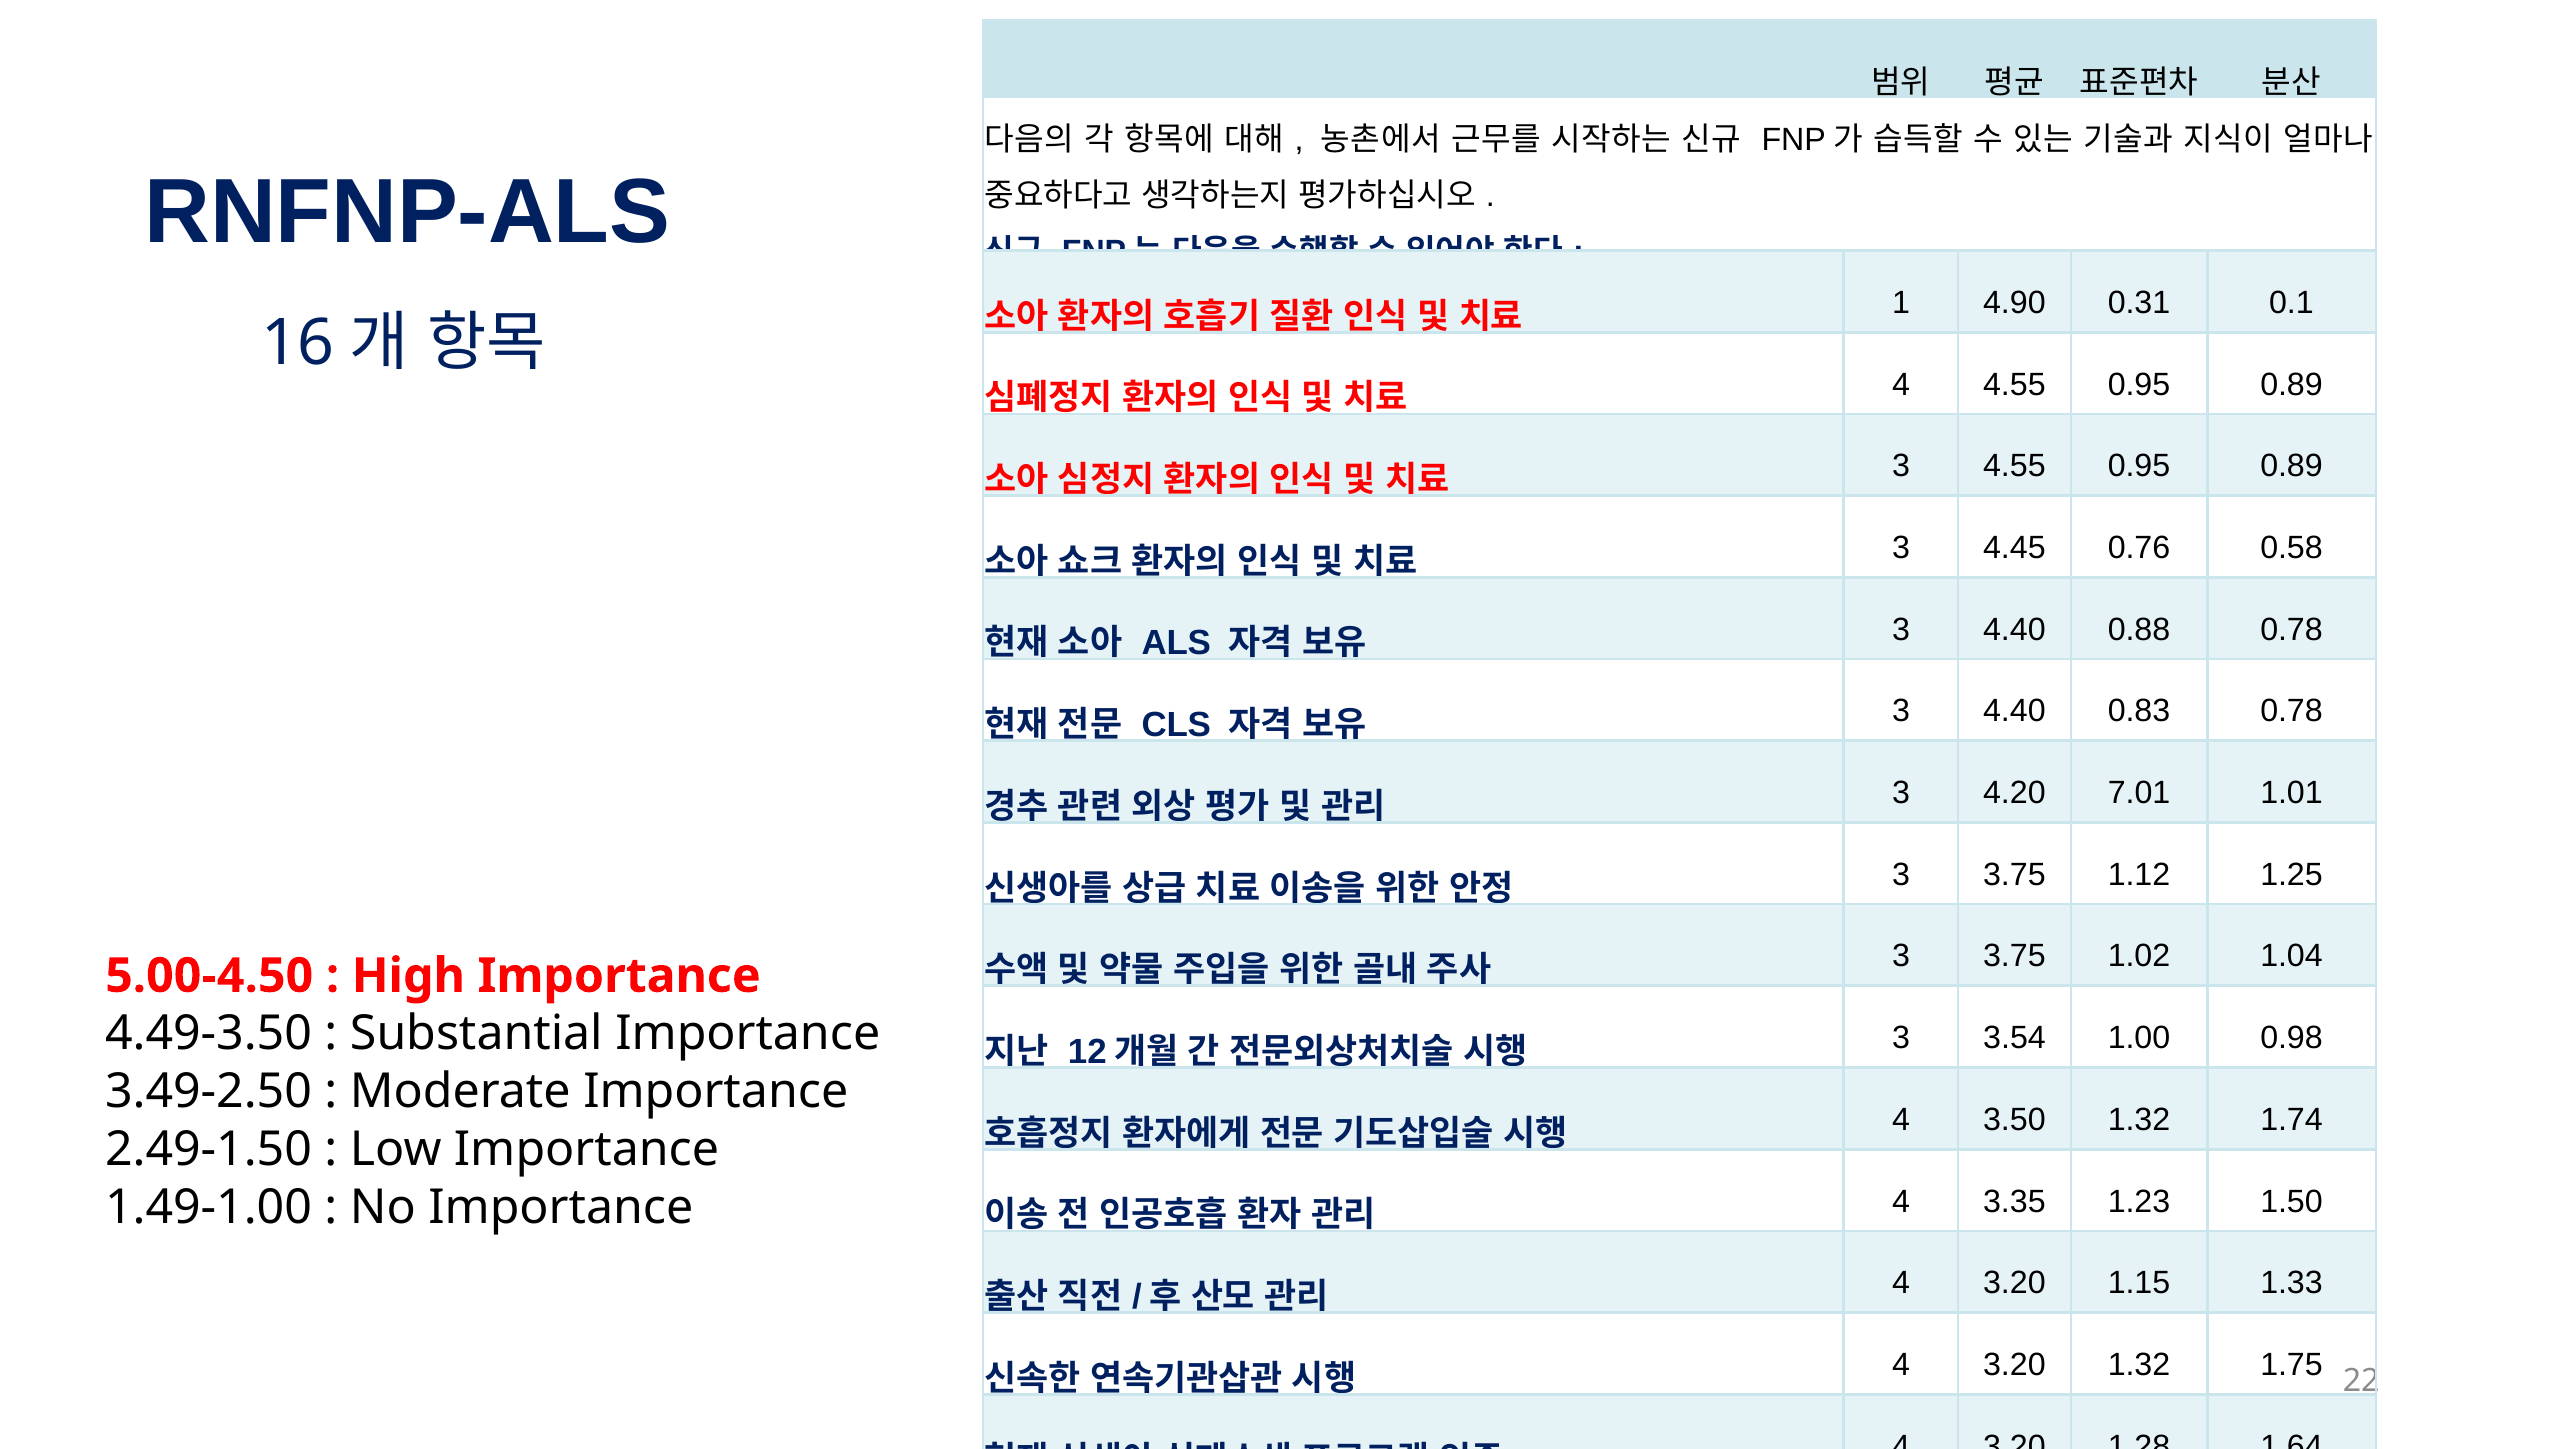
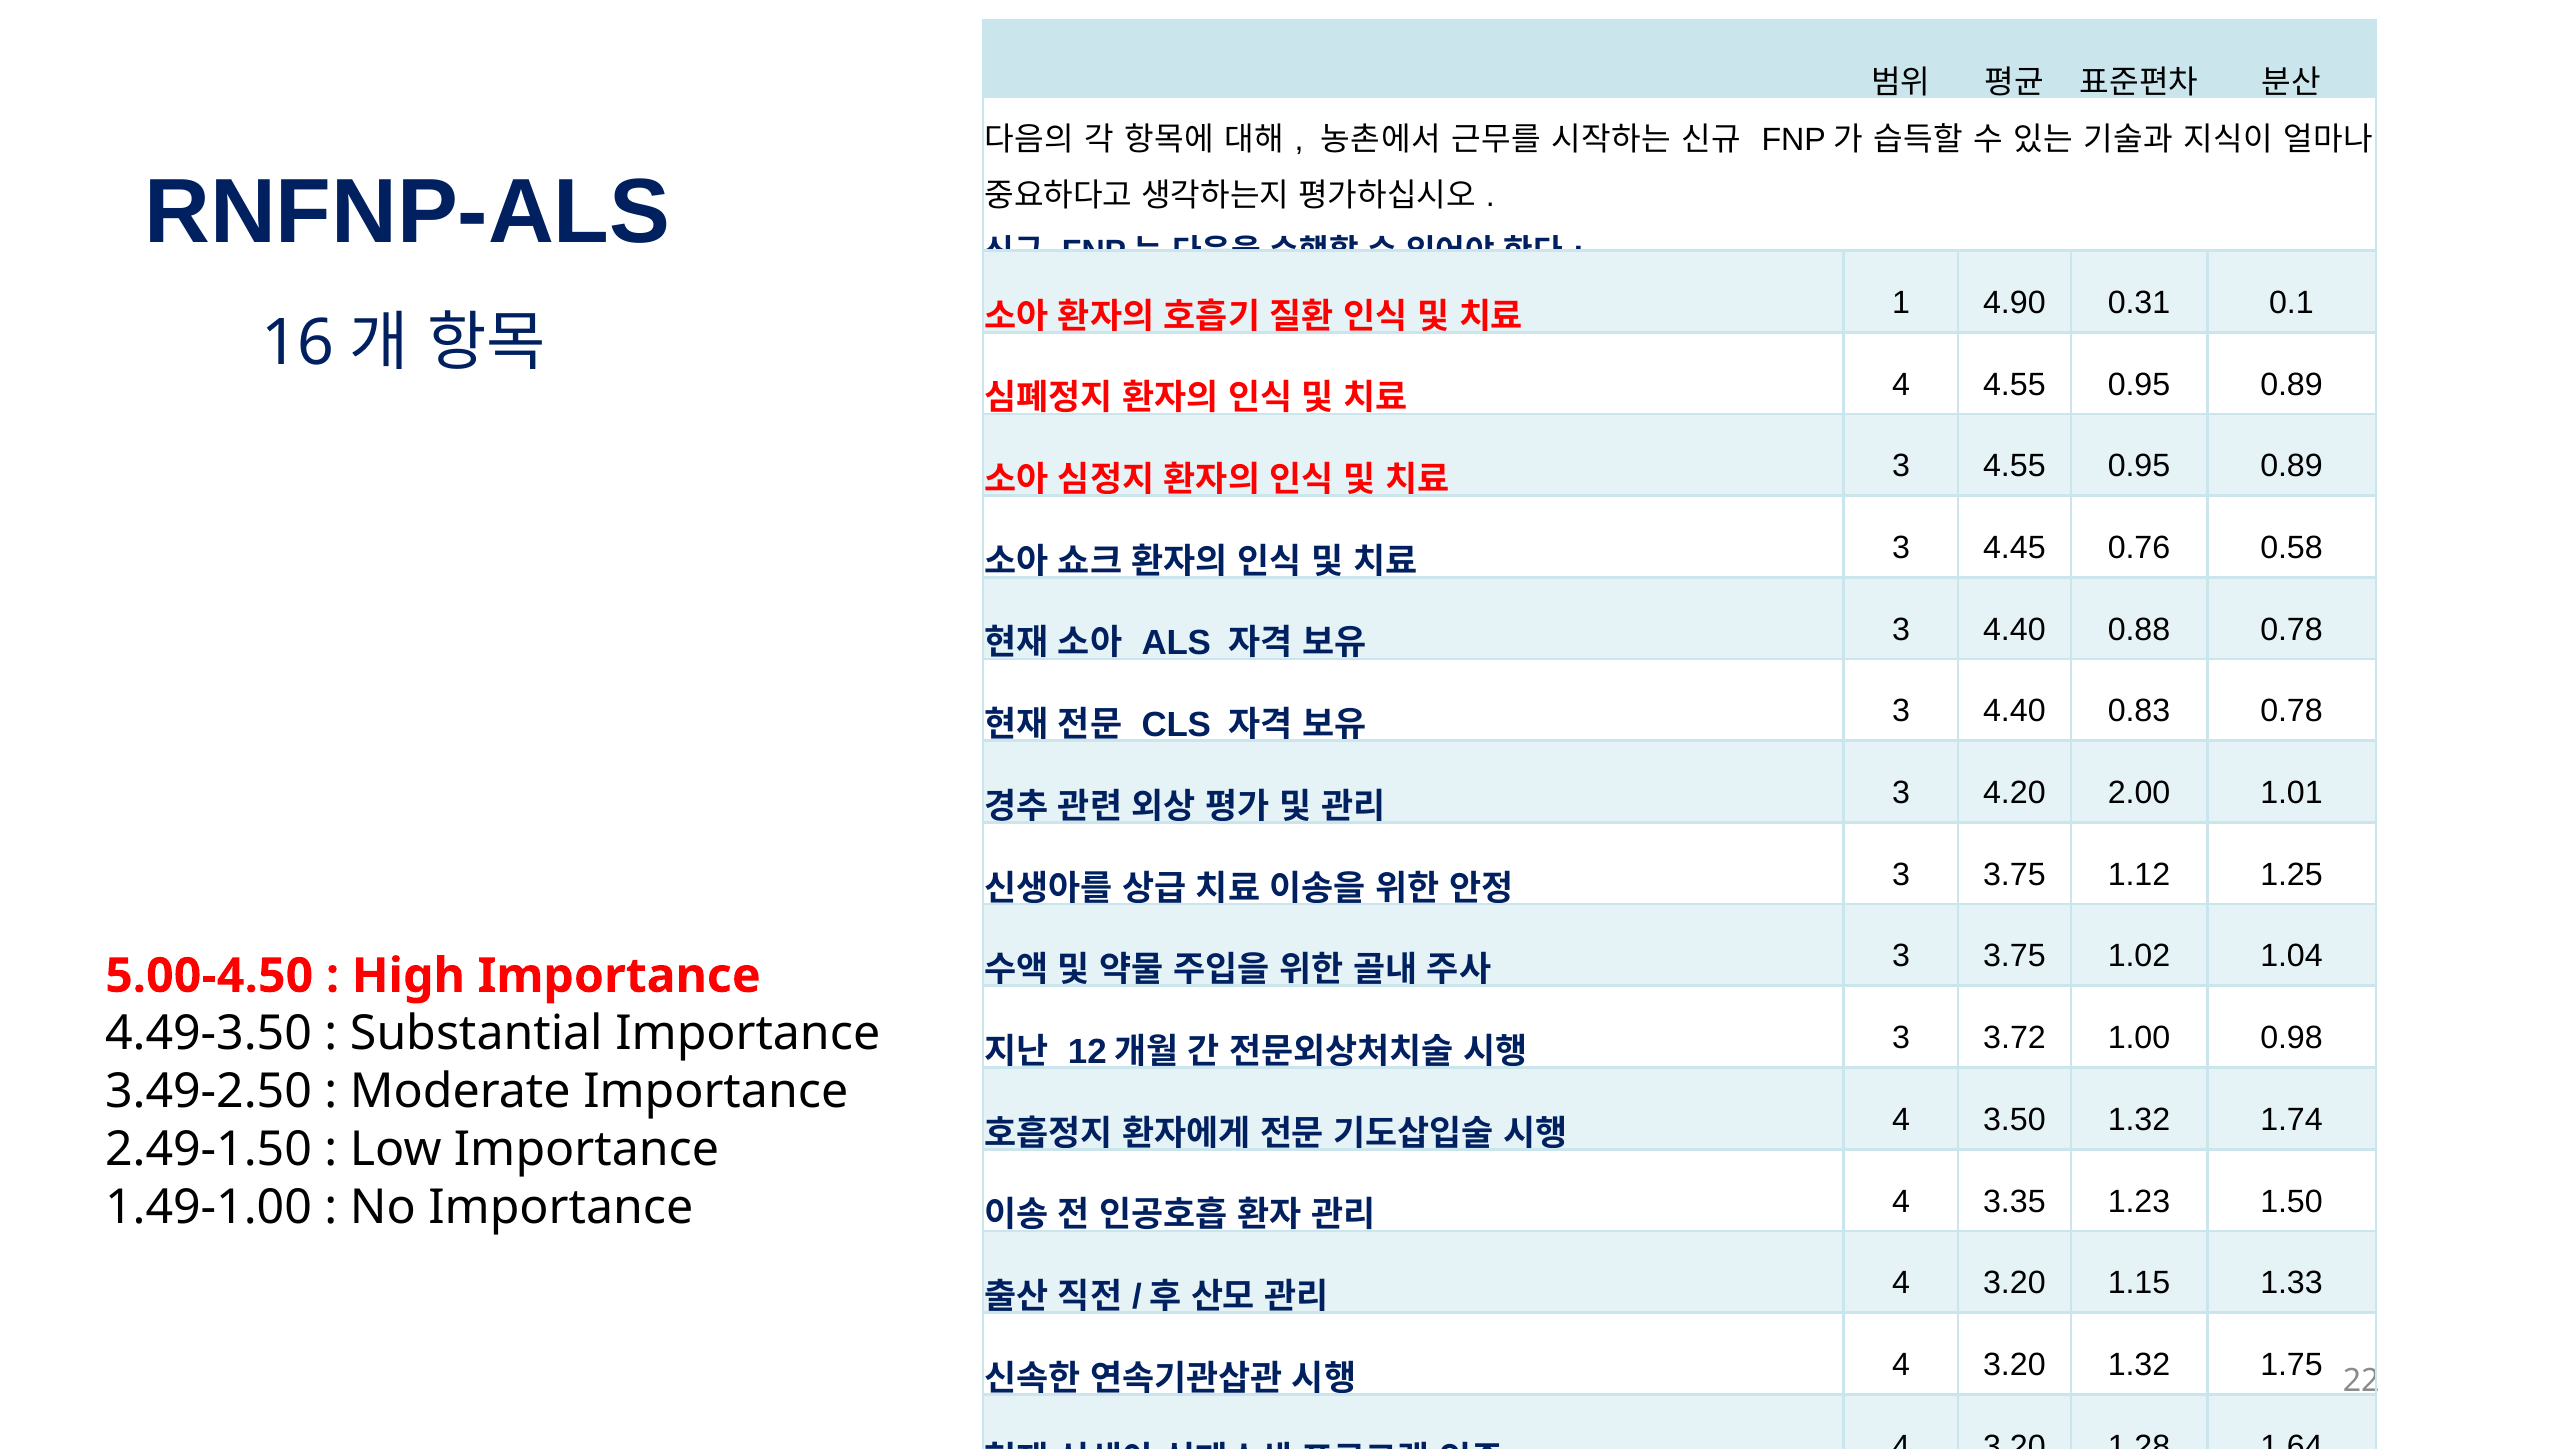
7.01: 7.01 -> 2.00
3.54: 3.54 -> 3.72
